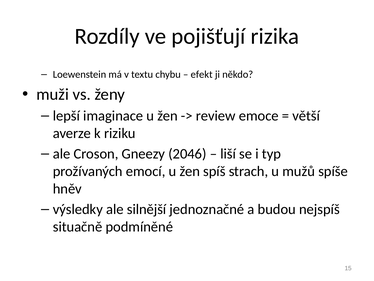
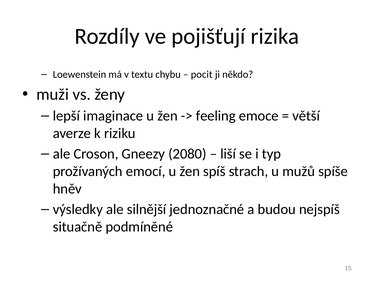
efekt: efekt -> pocit
review: review -> feeling
2046: 2046 -> 2080
